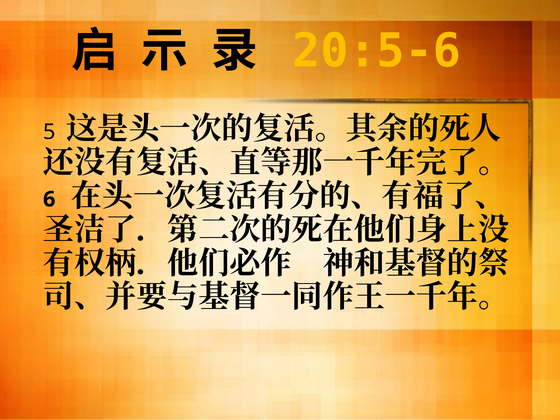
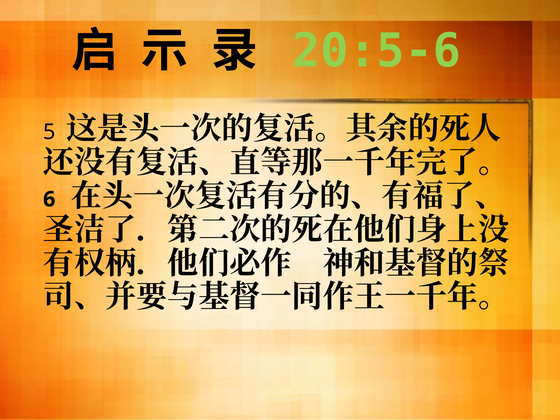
20:5-6 colour: yellow -> light green
